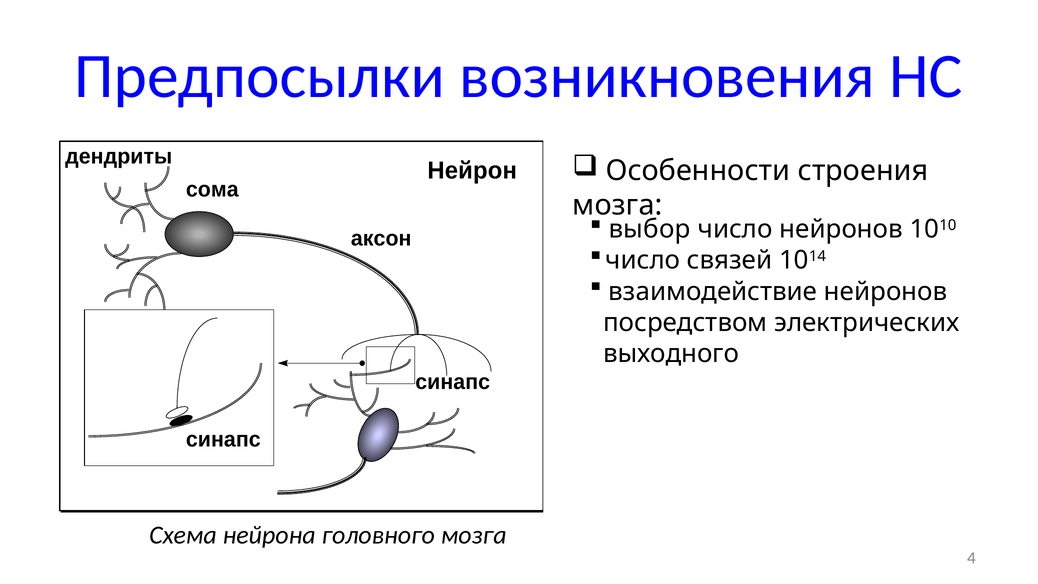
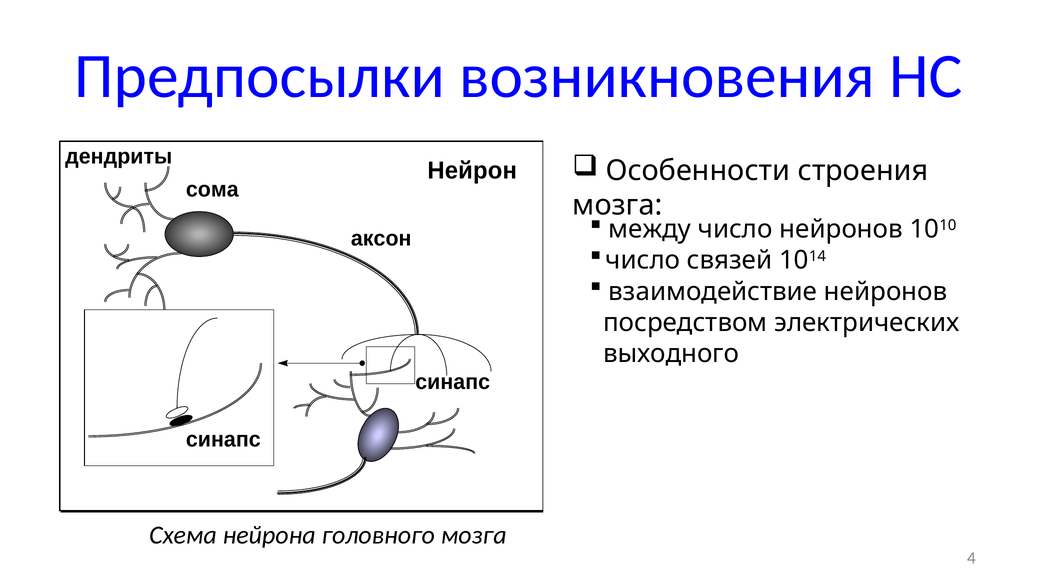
выбор: выбор -> между
